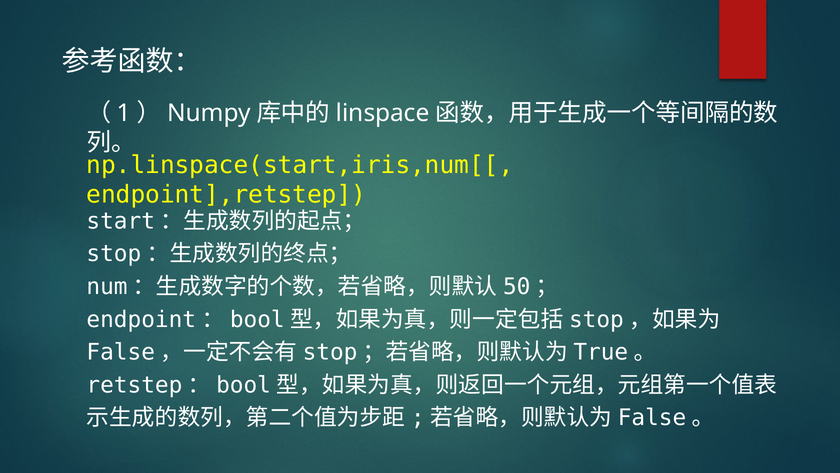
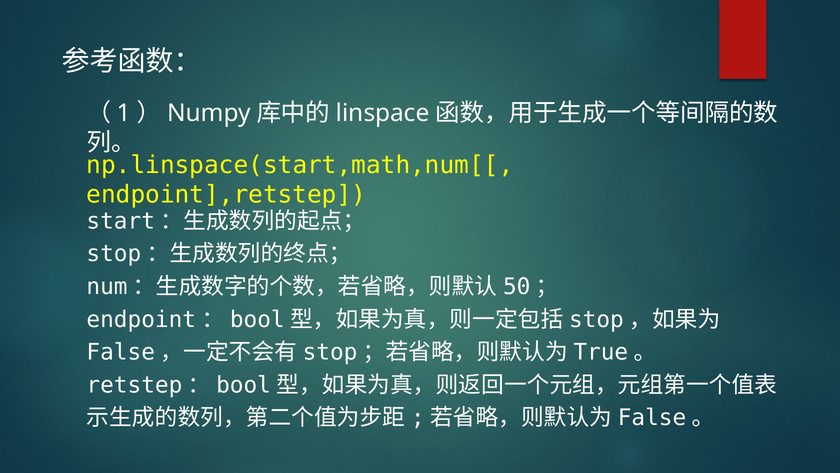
np.linspace(start,iris,num[[: np.linspace(start,iris,num[[ -> np.linspace(start,math,num[[
